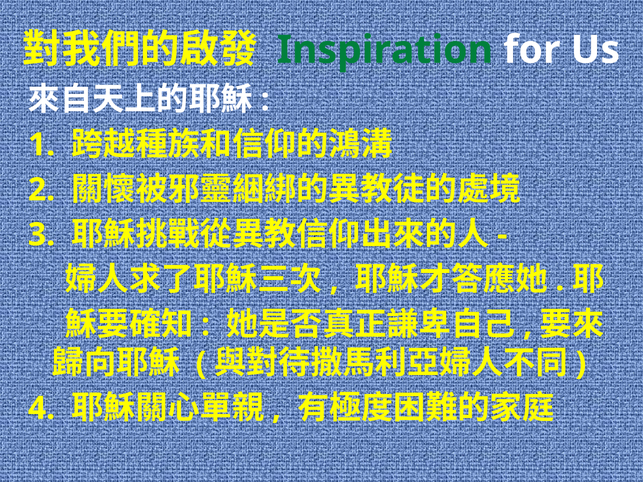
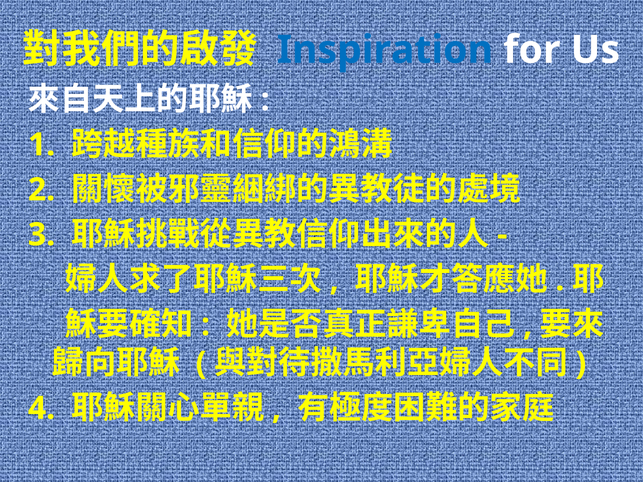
Inspiration colour: green -> blue
